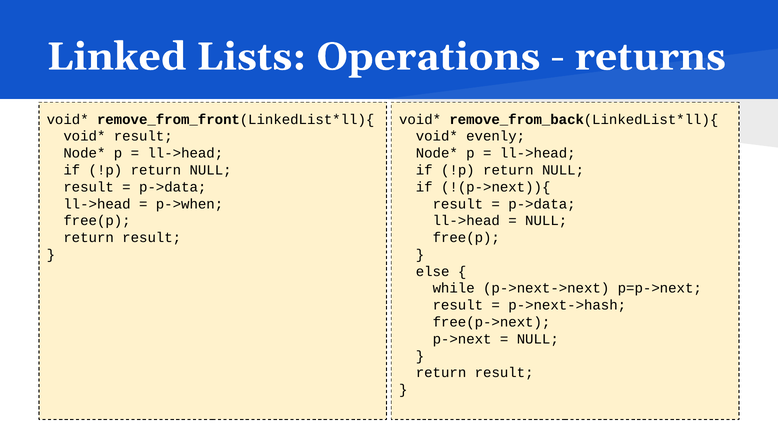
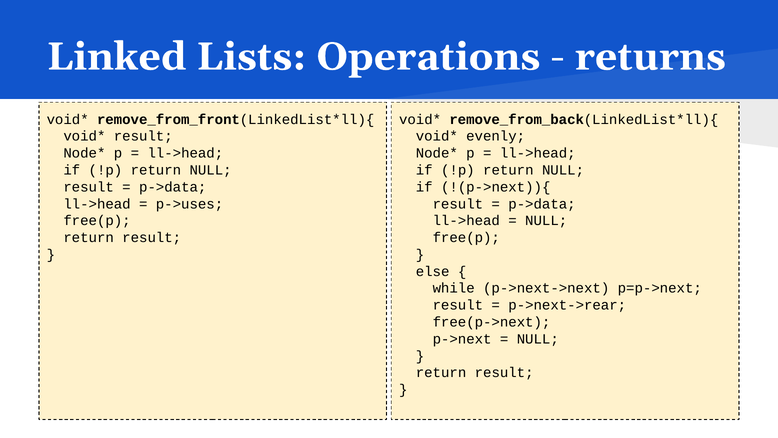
p->when: p->when -> p->uses
p->next->hash: p->next->hash -> p->next->rear
